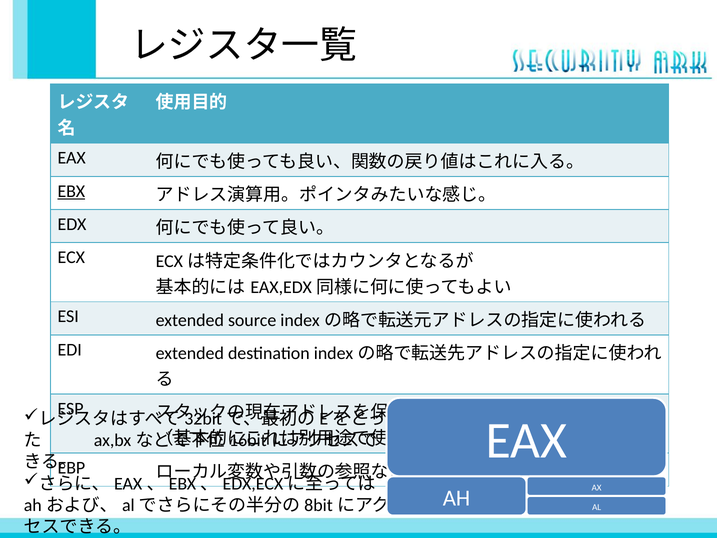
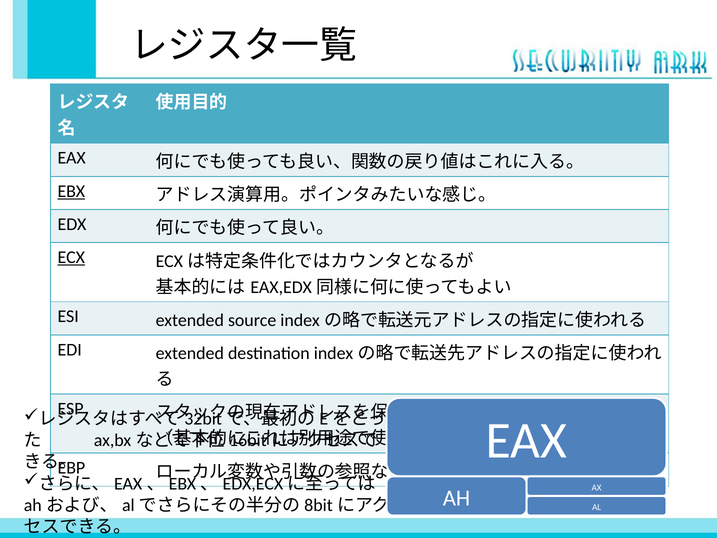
ECX underline: none -> present
